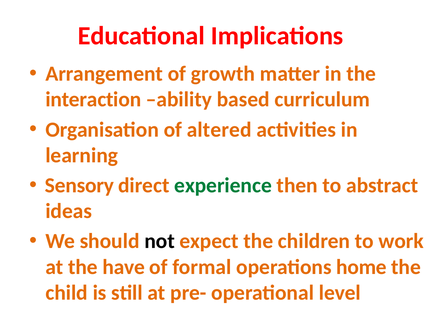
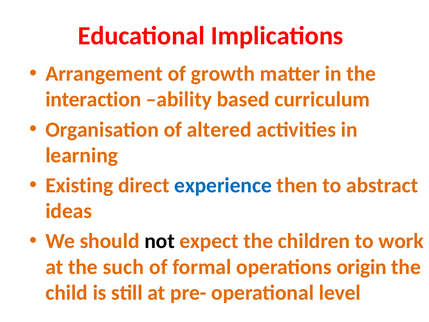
Sensory: Sensory -> Existing
experience colour: green -> blue
have: have -> such
home: home -> origin
